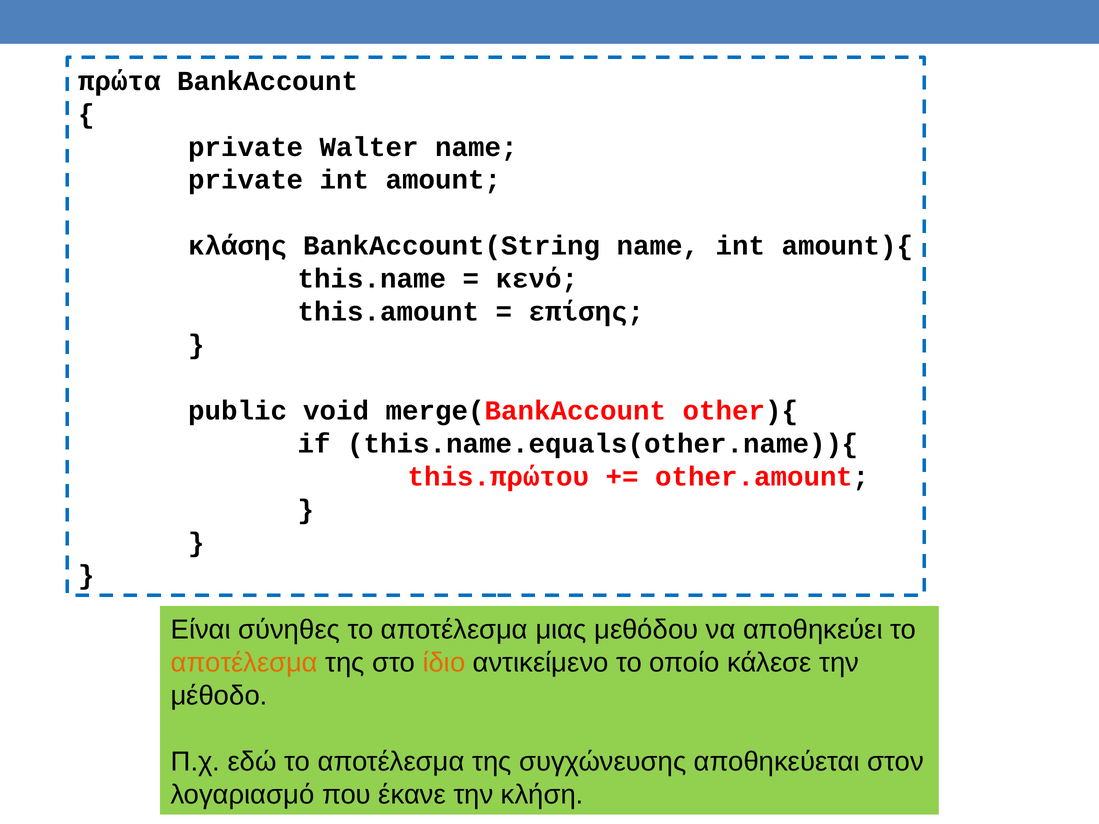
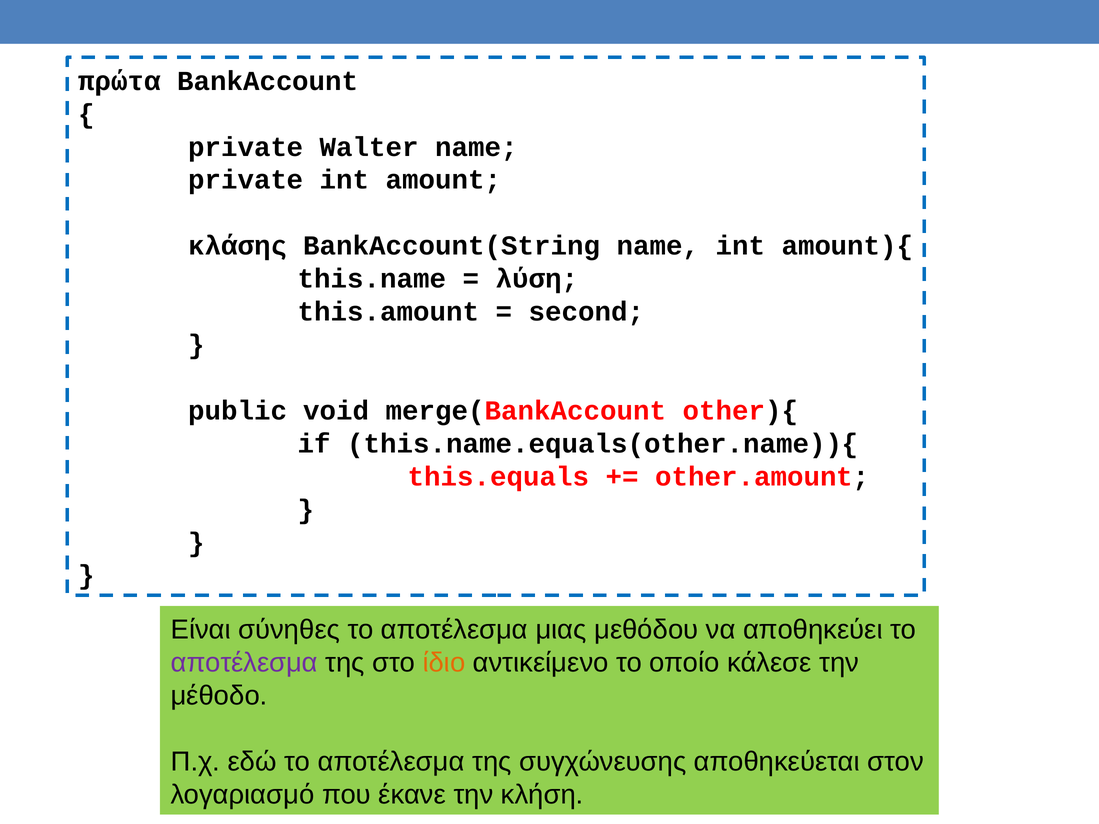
κενό: κενό -> λύση
επίσης: επίσης -> second
this.πρώτου: this.πρώτου -> this.equals
αποτέλεσμα at (244, 663) colour: orange -> purple
